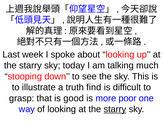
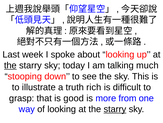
the at (10, 65) underline: none -> present
find: find -> rich
poor: poor -> from
